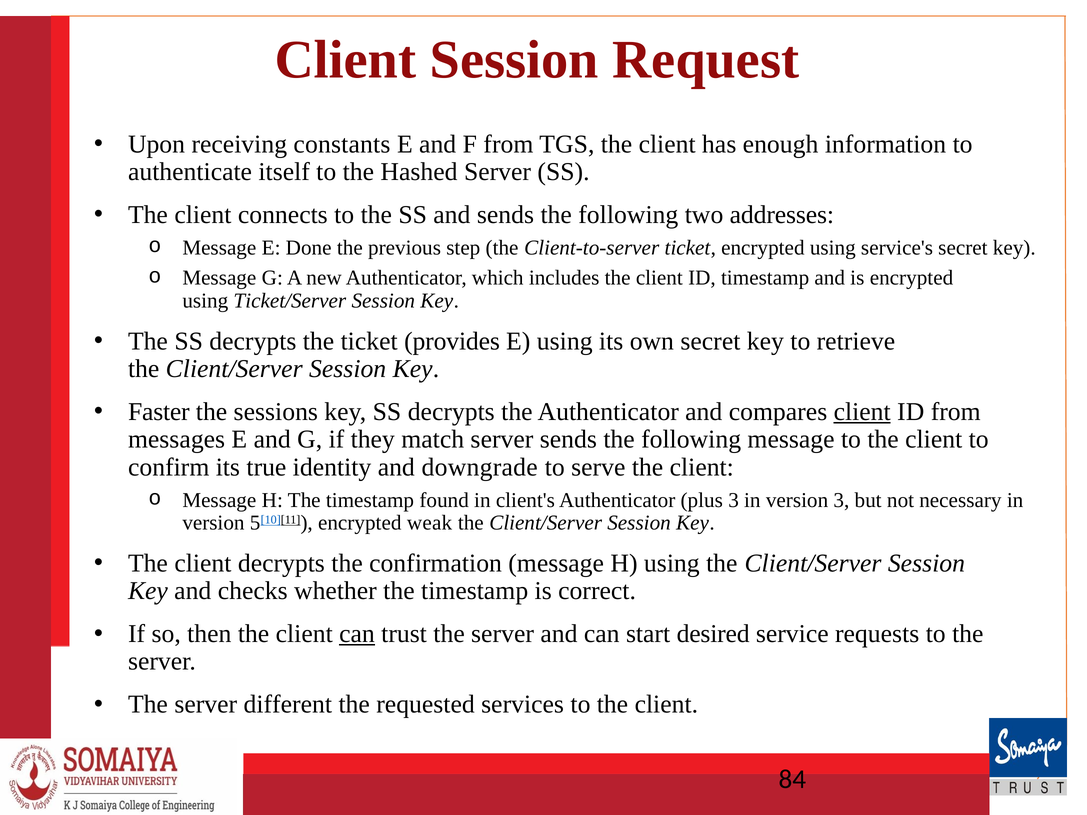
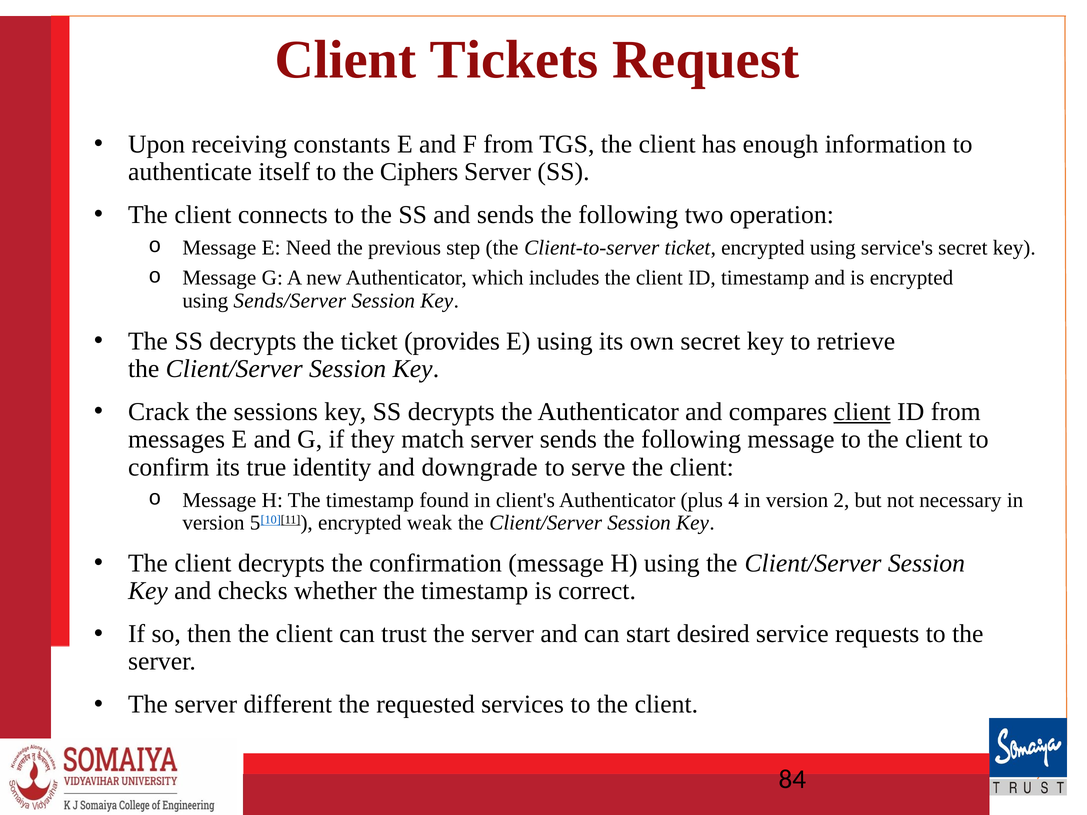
Client Session: Session -> Tickets
Hashed: Hashed -> Ciphers
addresses: addresses -> operation
Done: Done -> Need
Ticket/Server: Ticket/Server -> Sends/Server
Faster: Faster -> Crack
plus 3: 3 -> 4
version 3: 3 -> 2
can at (357, 634) underline: present -> none
